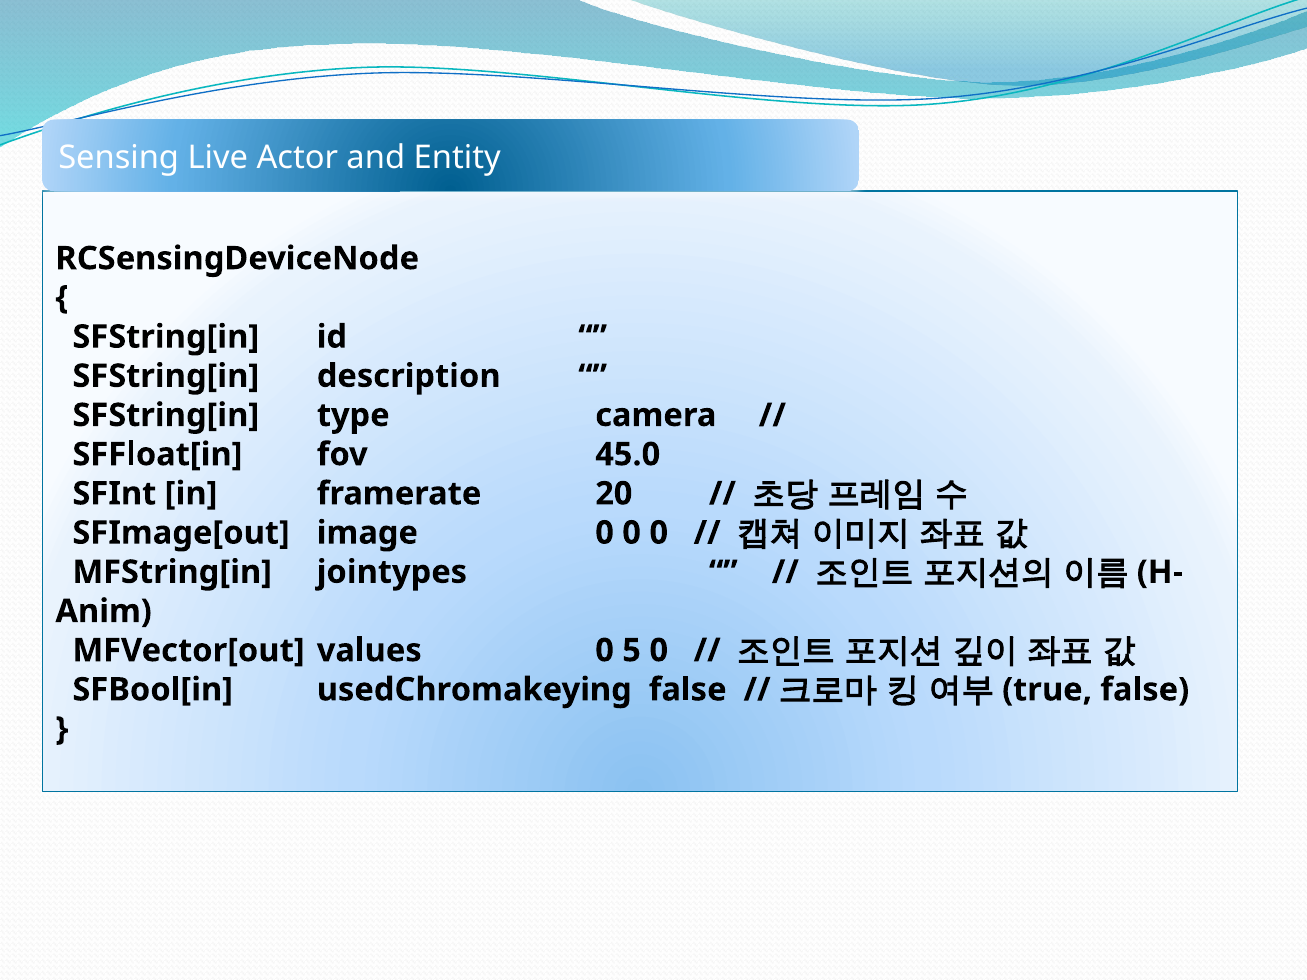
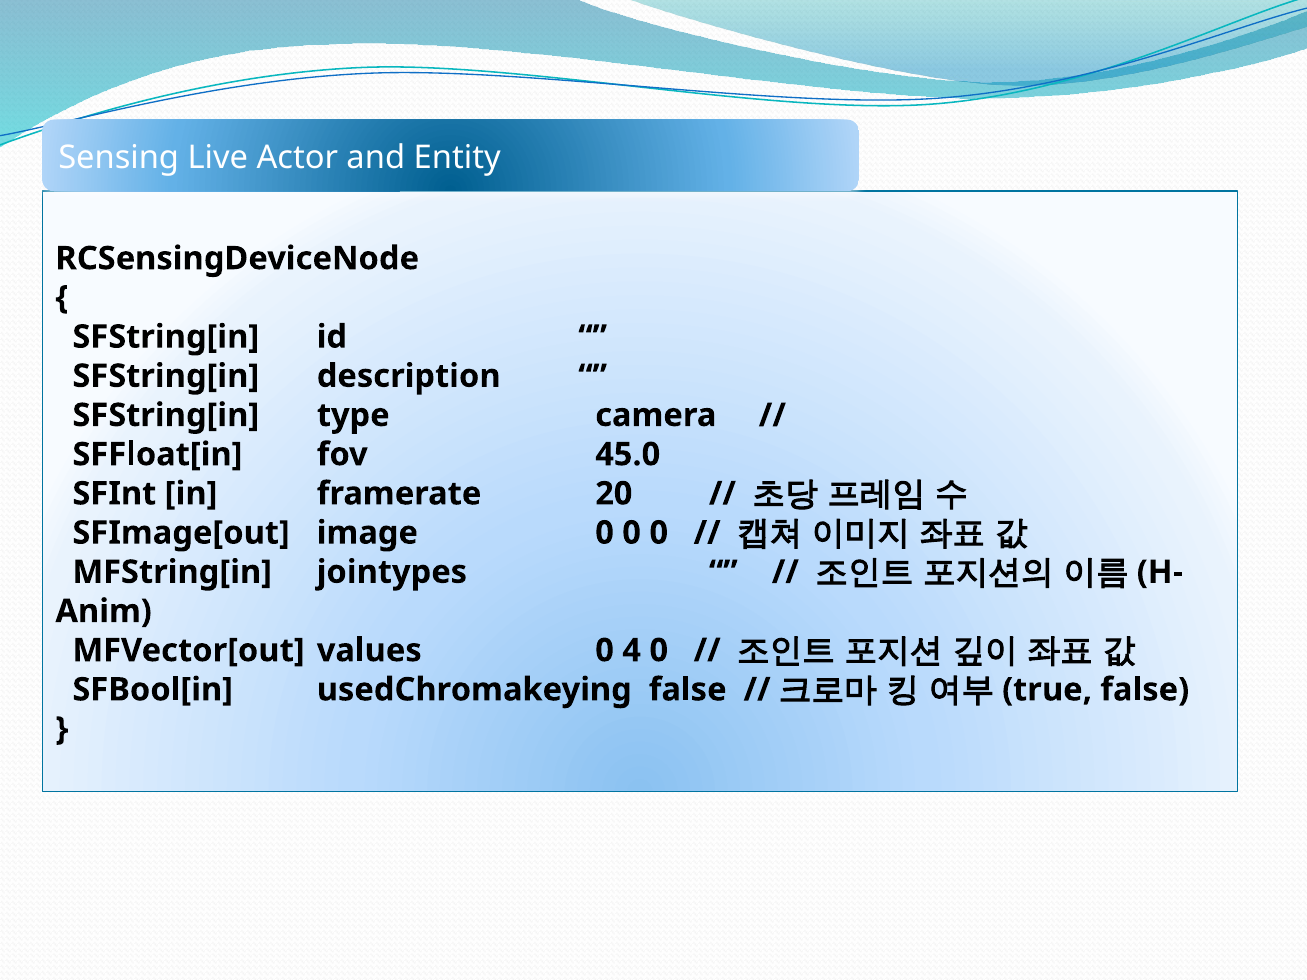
5: 5 -> 4
